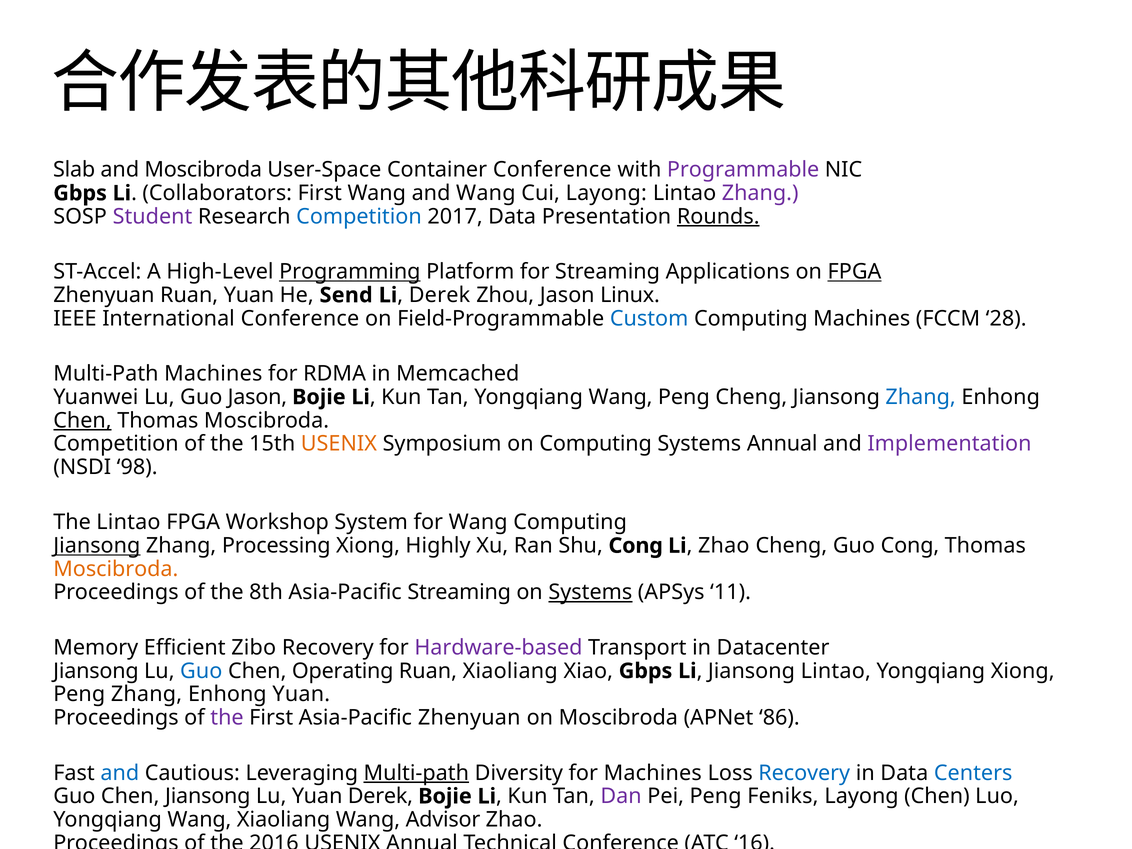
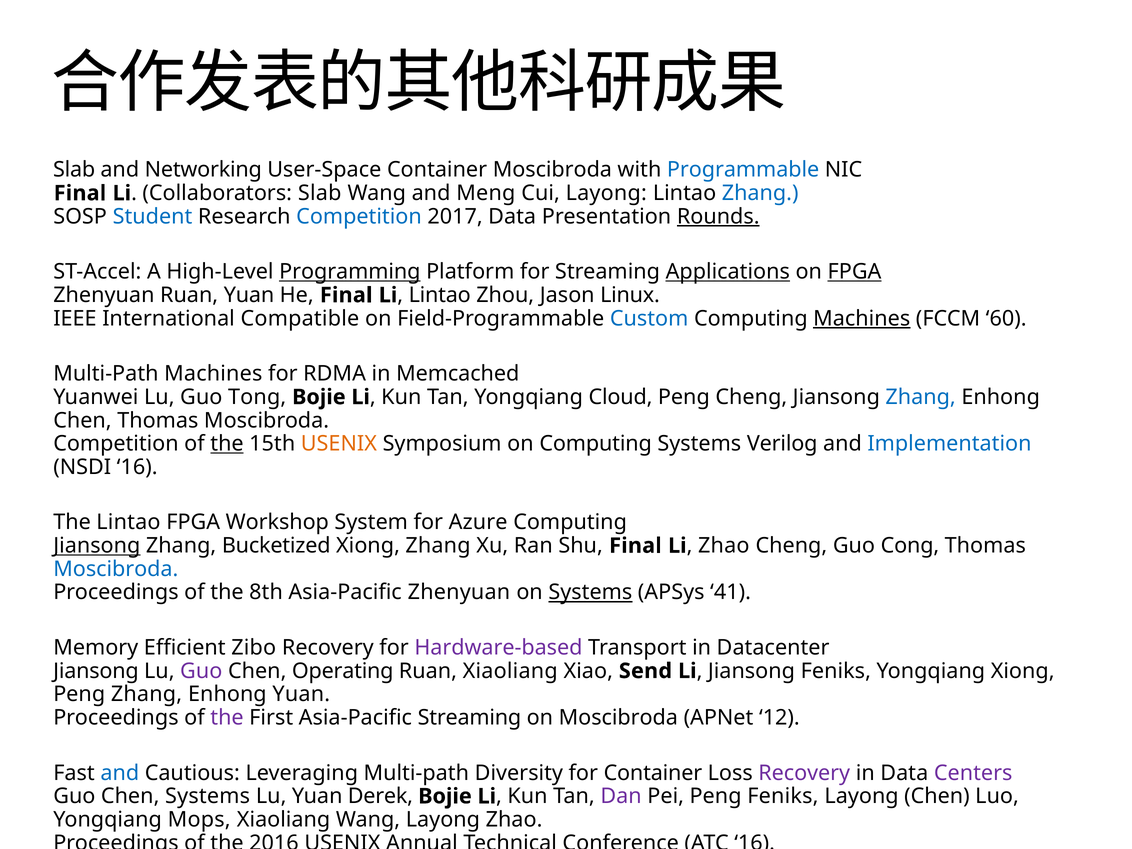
and Moscibroda: Moscibroda -> Networking
Container Conference: Conference -> Moscibroda
Programmable colour: purple -> blue
Gbps at (80, 193): Gbps -> Final
Collaborators First: First -> Slab
and Wang: Wang -> Meng
Zhang at (760, 193) colour: purple -> blue
Student colour: purple -> blue
Applications underline: none -> present
He Send: Send -> Final
Li Derek: Derek -> Lintao
International Conference: Conference -> Compatible
Machines at (862, 318) underline: none -> present
28: 28 -> 60
Guo Jason: Jason -> Tong
Tan Yongqiang Wang: Wang -> Cloud
Chen at (82, 420) underline: present -> none
the at (227, 444) underline: none -> present
Systems Annual: Annual -> Verilog
Implementation colour: purple -> blue
NSDI 98: 98 -> 16
for Wang: Wang -> Azure
Processing: Processing -> Bucketized
Xiong Highly: Highly -> Zhang
Shu Cong: Cong -> Final
Moscibroda at (116, 569) colour: orange -> blue
Asia-Pacific Streaming: Streaming -> Zhenyuan
11: 11 -> 41
Guo at (201, 671) colour: blue -> purple
Xiao Gbps: Gbps -> Send
Jiansong Lintao: Lintao -> Feniks
Asia-Pacific Zhenyuan: Zhenyuan -> Streaming
86: 86 -> 12
Multi-path at (416, 773) underline: present -> none
for Machines: Machines -> Container
Recovery at (804, 773) colour: blue -> purple
Centers colour: blue -> purple
Chen Jiansong: Jiansong -> Systems
Wang at (199, 820): Wang -> Mops
Wang Advisor: Advisor -> Layong
